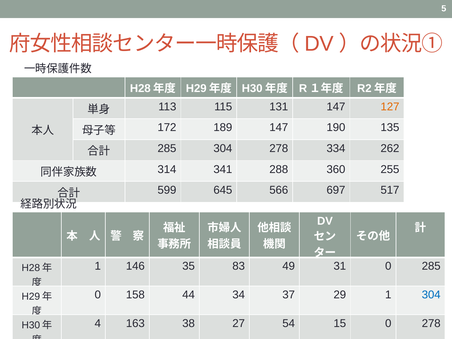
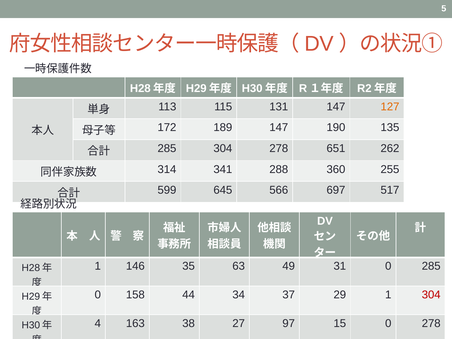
334: 334 -> 651
83: 83 -> 63
304 at (431, 295) colour: blue -> red
54: 54 -> 97
